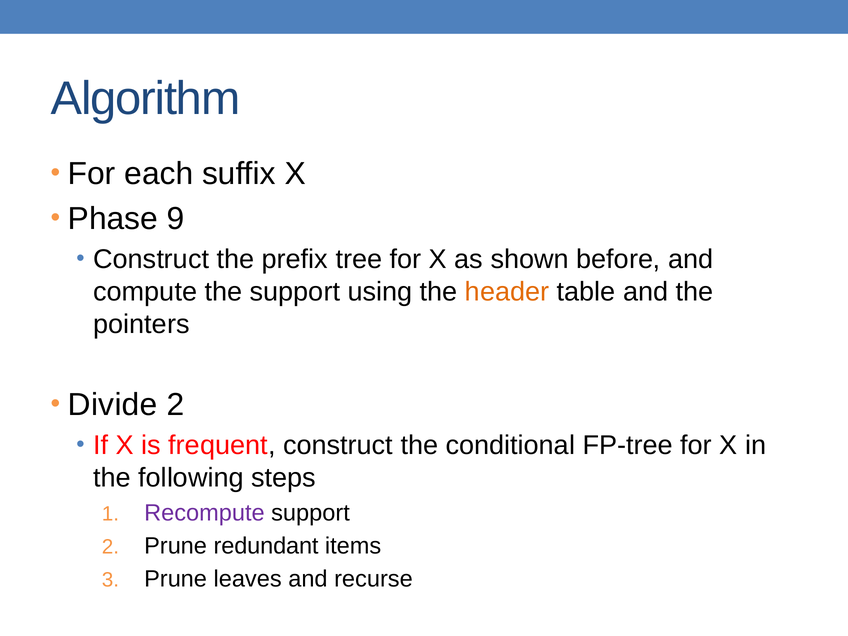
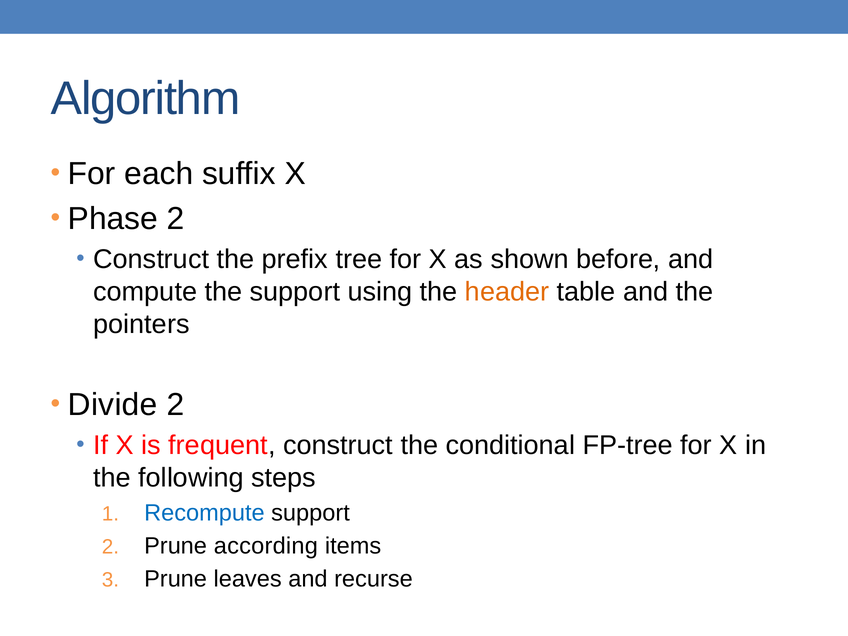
Phase 9: 9 -> 2
Recompute colour: purple -> blue
redundant: redundant -> according
